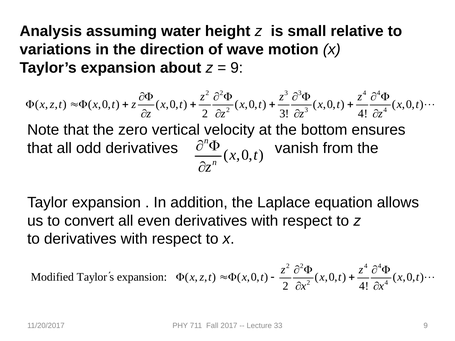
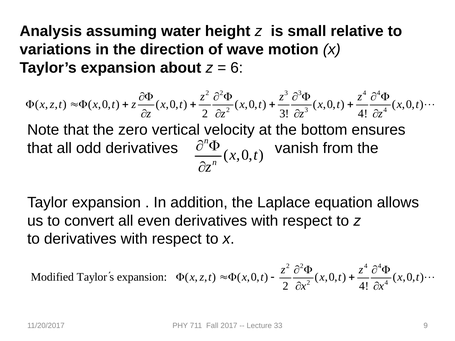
9 at (237, 68): 9 -> 6
